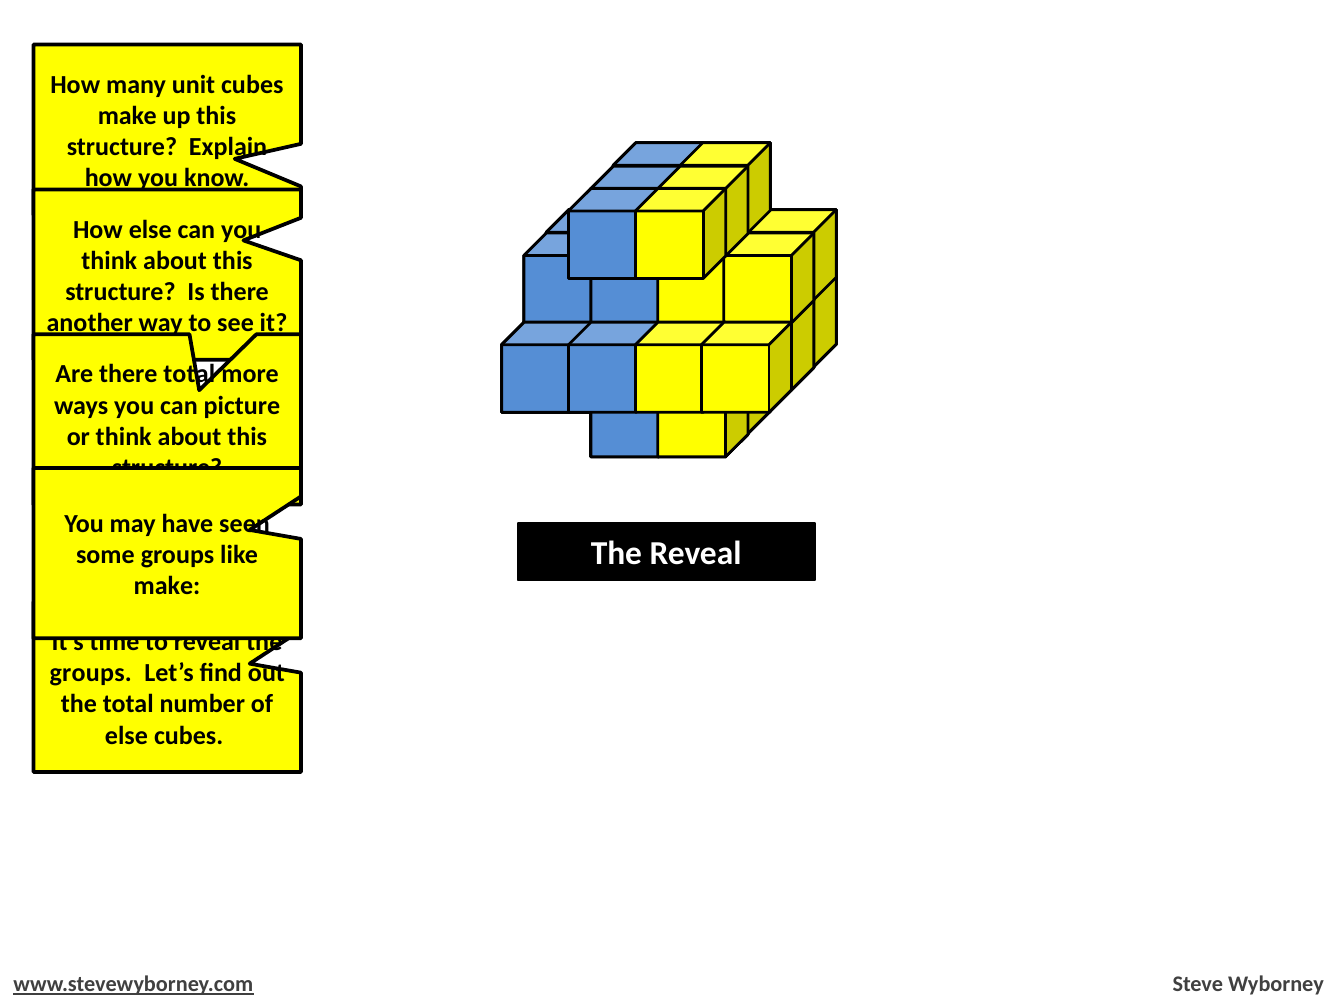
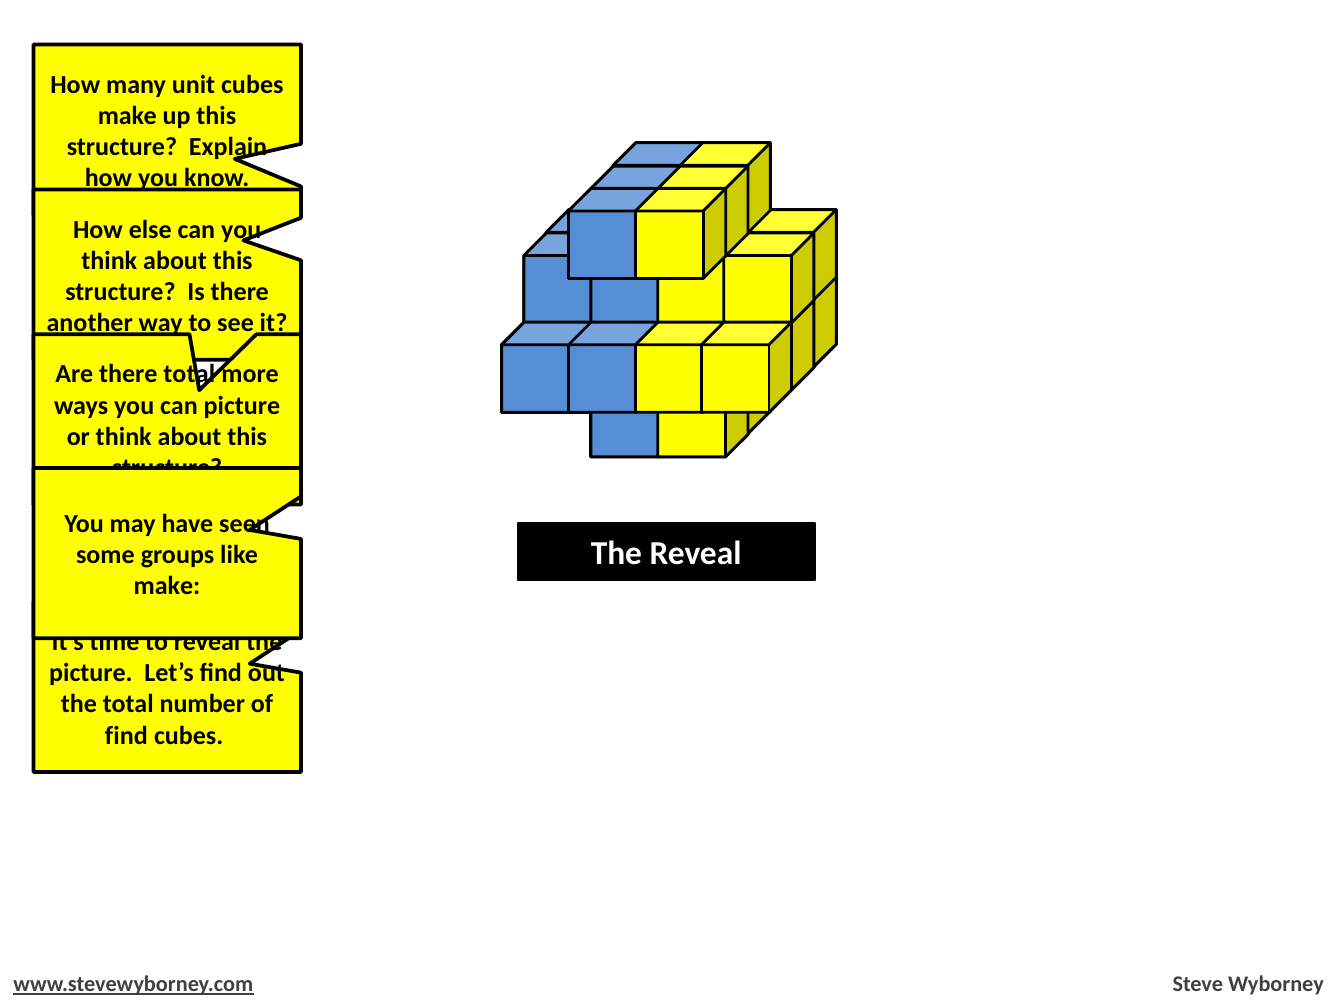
groups at (91, 673): groups -> picture
else at (126, 736): else -> find
